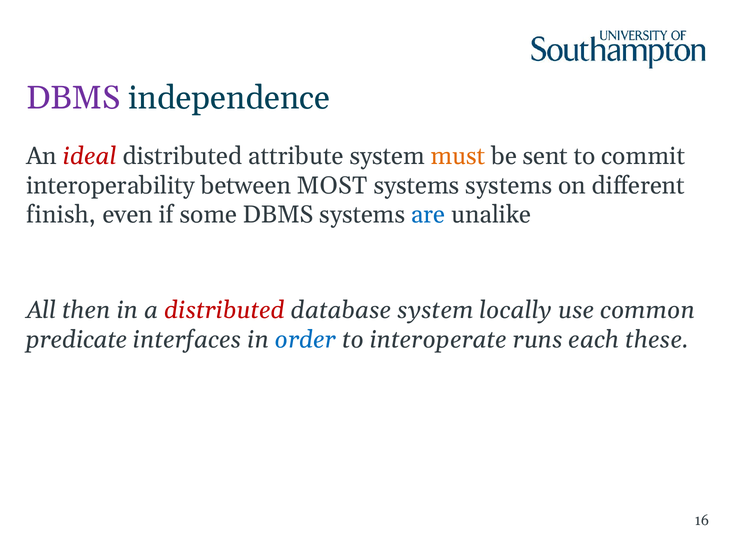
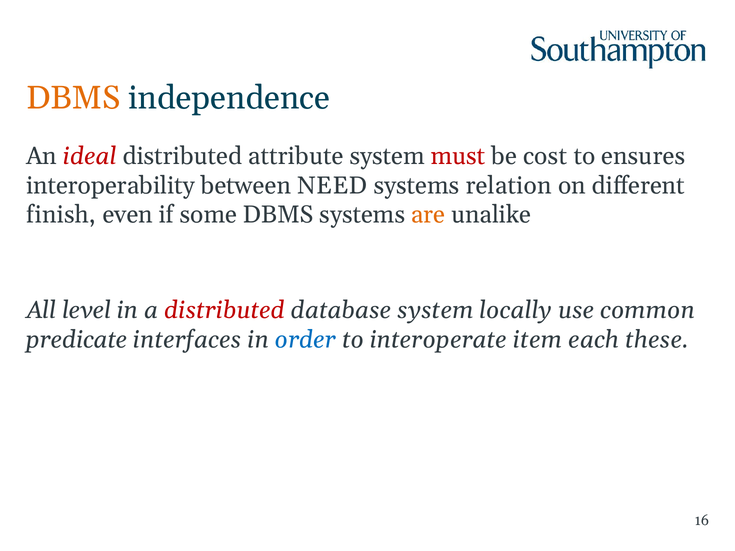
DBMS at (73, 98) colour: purple -> orange
must colour: orange -> red
sent: sent -> cost
commit: commit -> ensures
MOST: MOST -> NEED
systems systems: systems -> relation
are colour: blue -> orange
then: then -> level
runs: runs -> item
